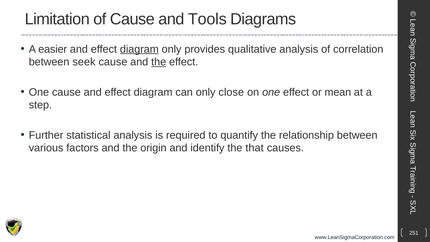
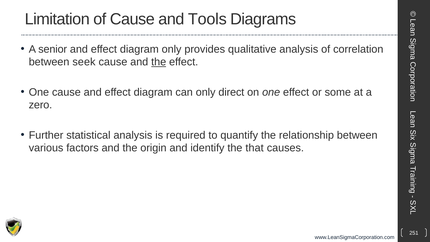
easier: easier -> senior
diagram at (139, 49) underline: present -> none
close: close -> direct
mean: mean -> some
step: step -> zero
